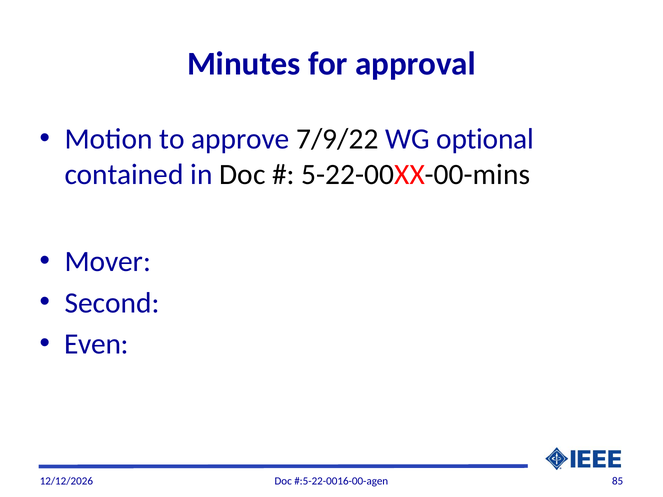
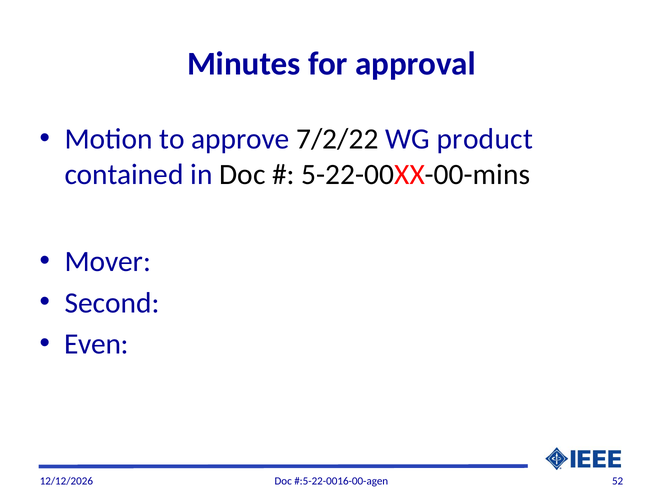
7/9/22: 7/9/22 -> 7/2/22
optional: optional -> product
85: 85 -> 52
